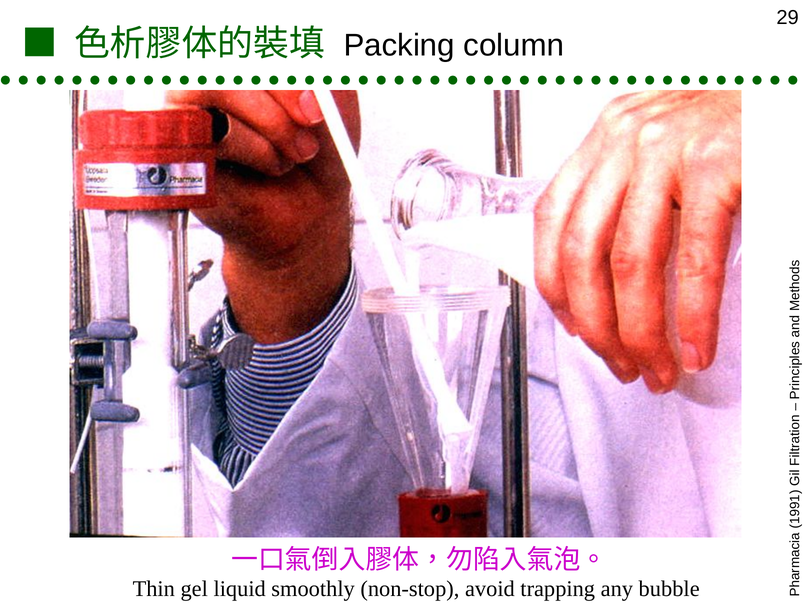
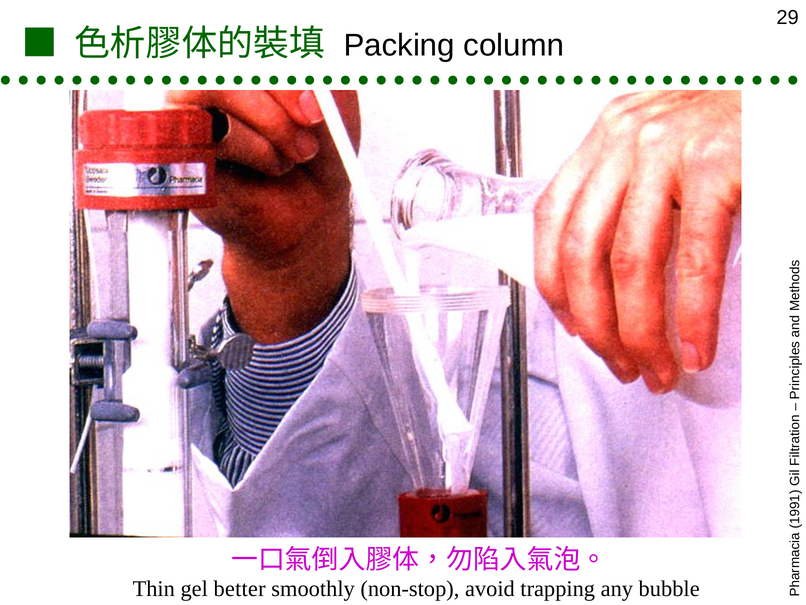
liquid: liquid -> better
